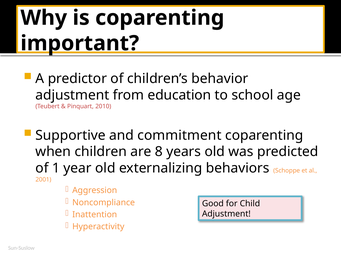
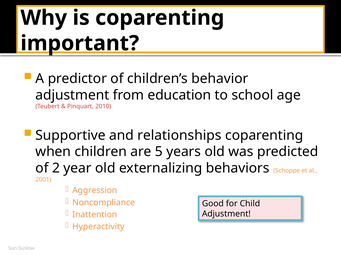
commitment: commitment -> relationships
8: 8 -> 5
1: 1 -> 2
